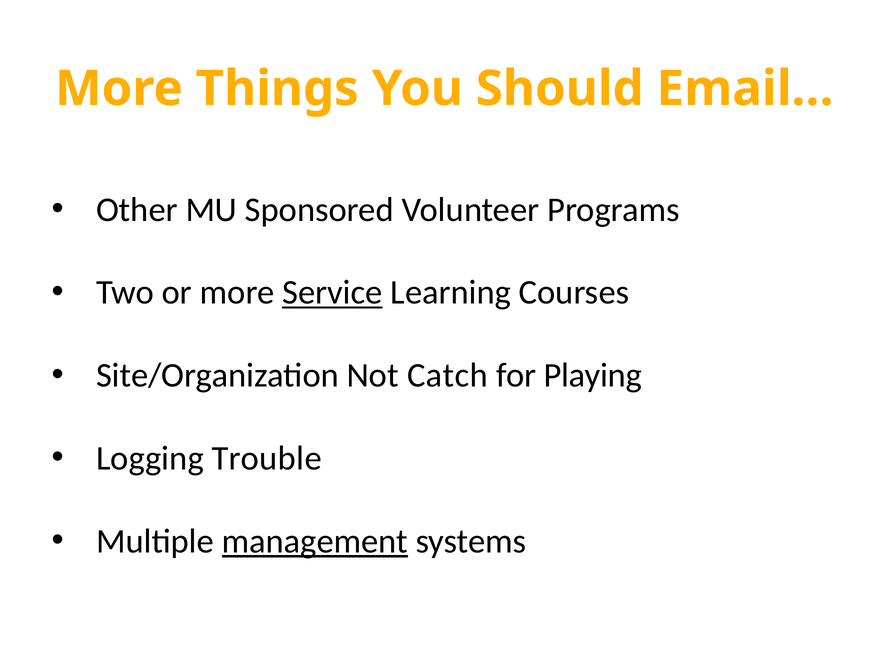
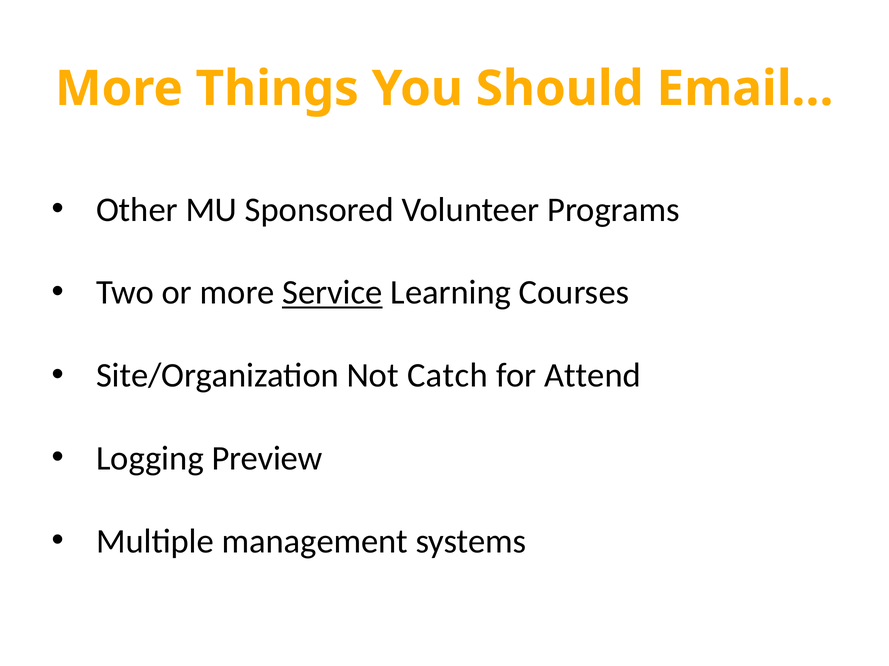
Playing: Playing -> Attend
Trouble: Trouble -> Preview
management underline: present -> none
